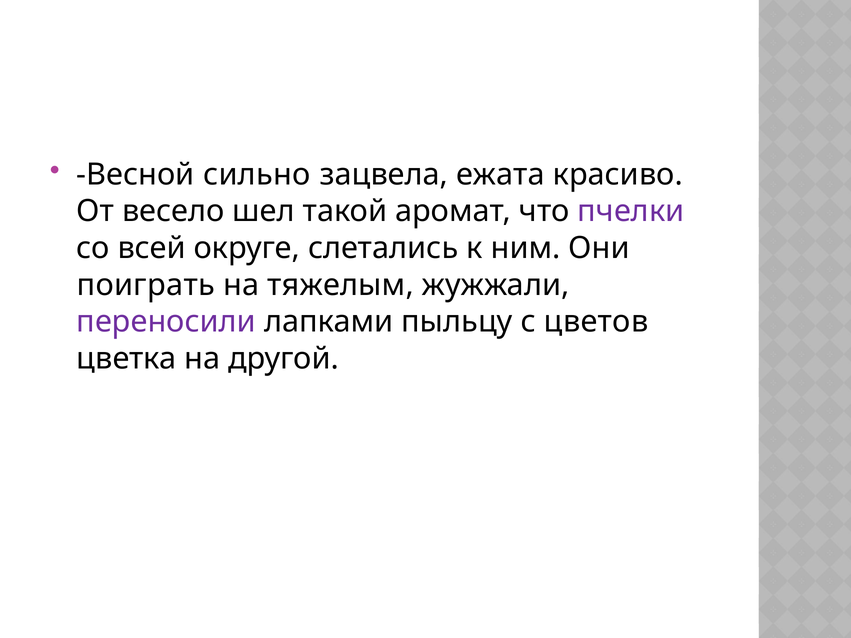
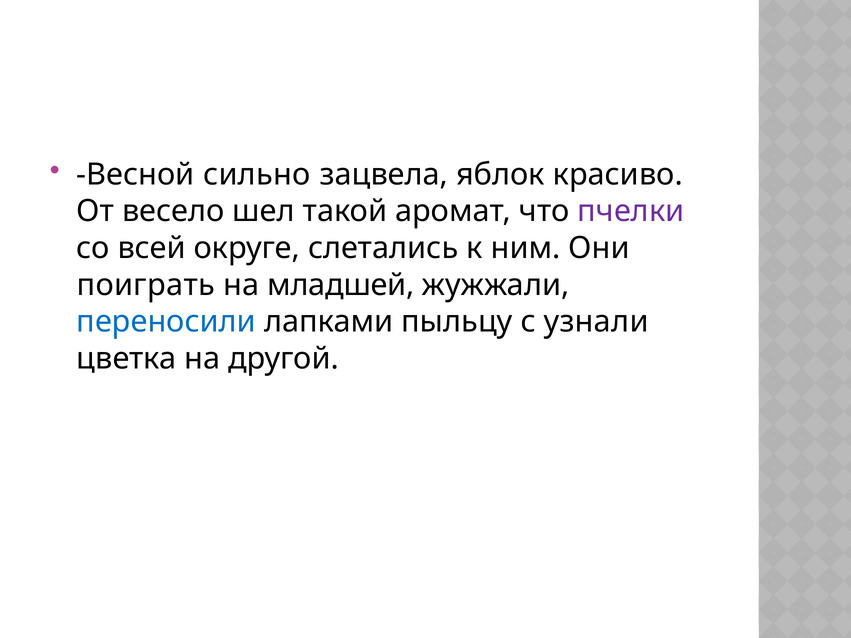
ежата: ежата -> яблок
тяжелым: тяжелым -> младшей
переносили colour: purple -> blue
цветов: цветов -> узнали
